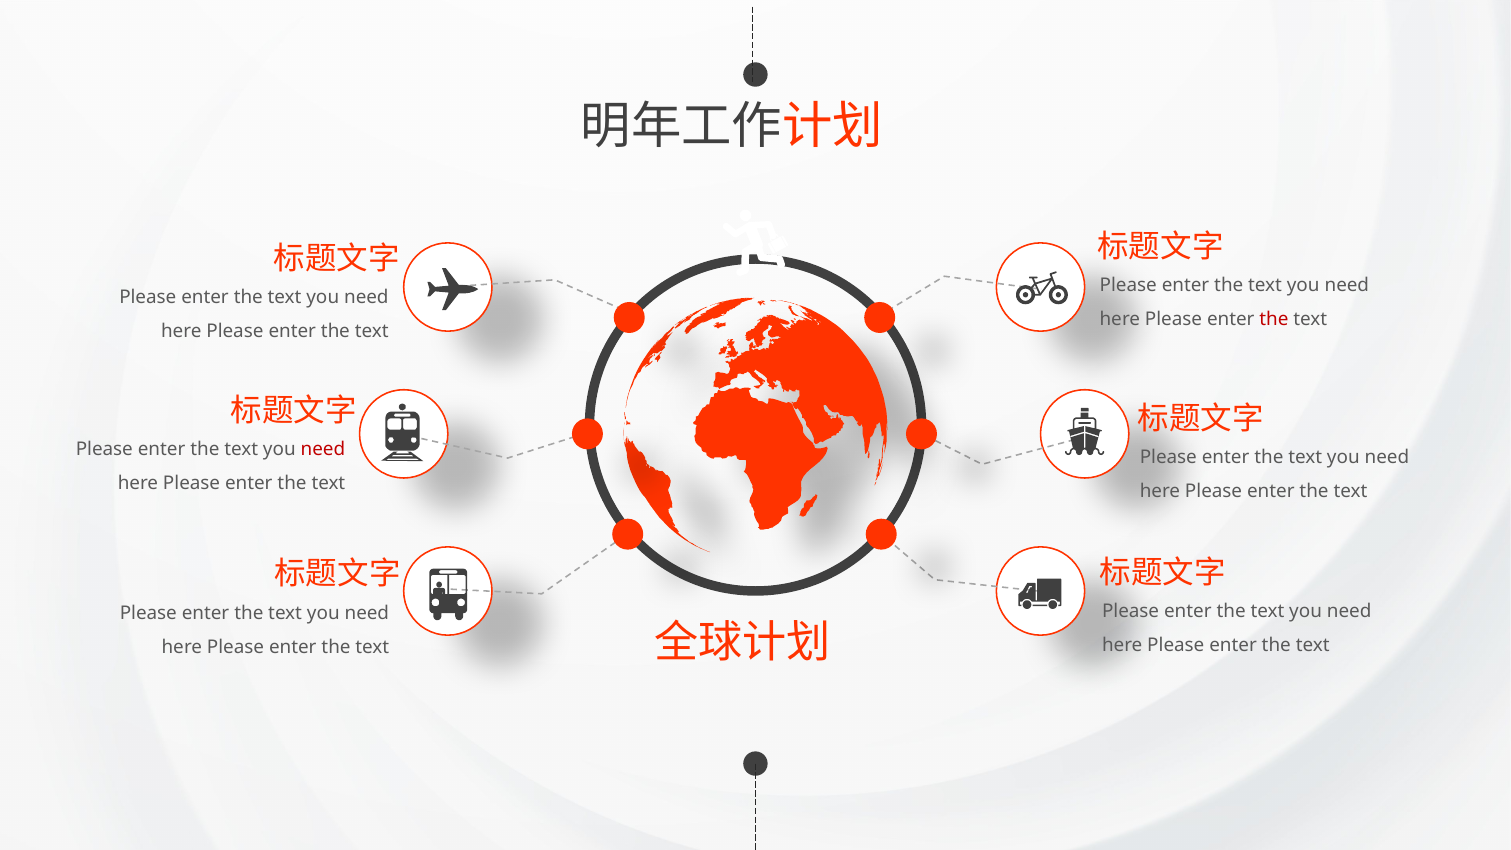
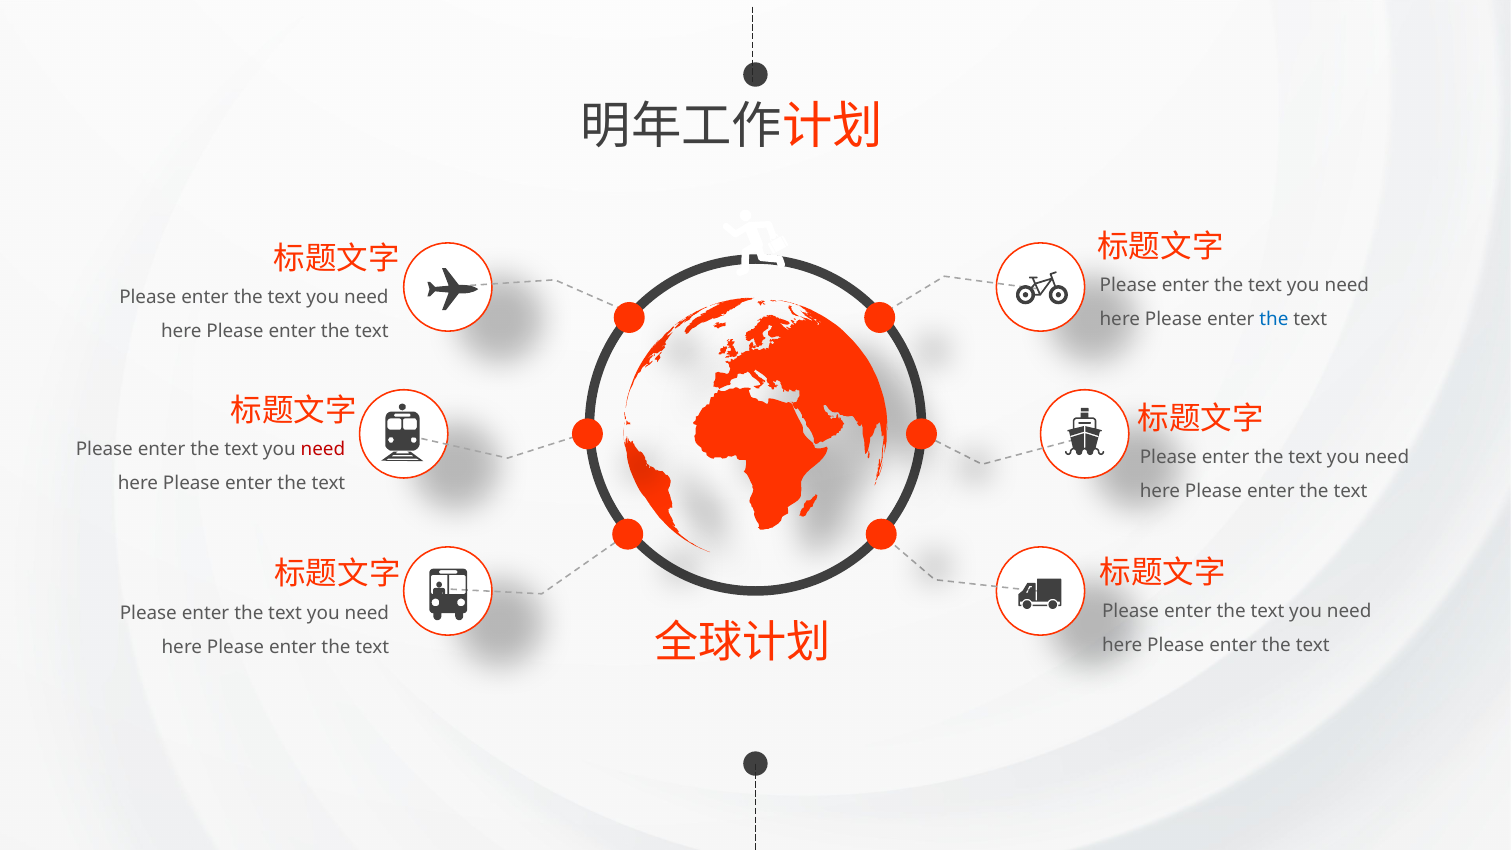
the at (1274, 319) colour: red -> blue
